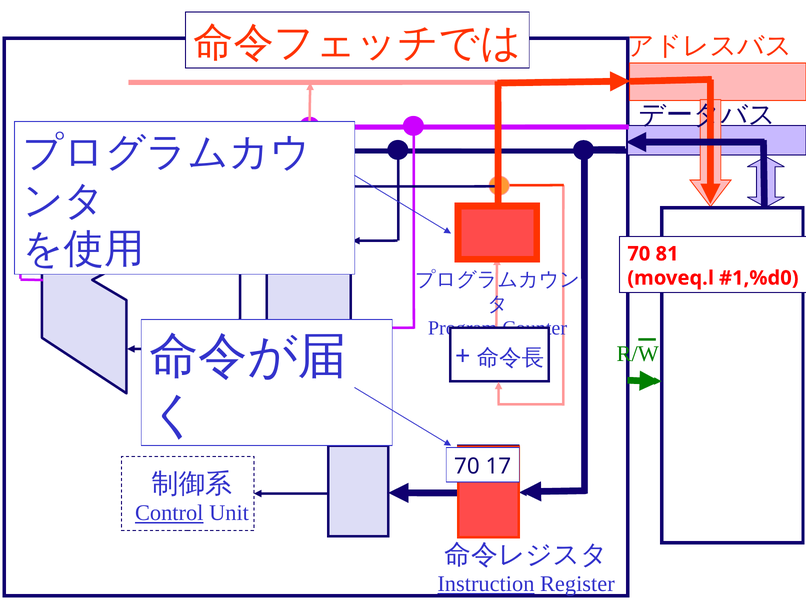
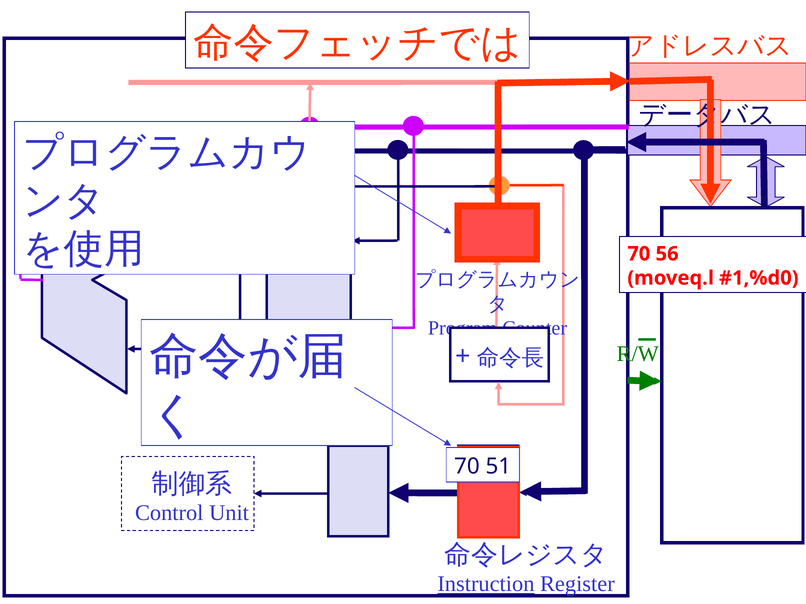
81: 81 -> 56
17: 17 -> 51
Control underline: present -> none
